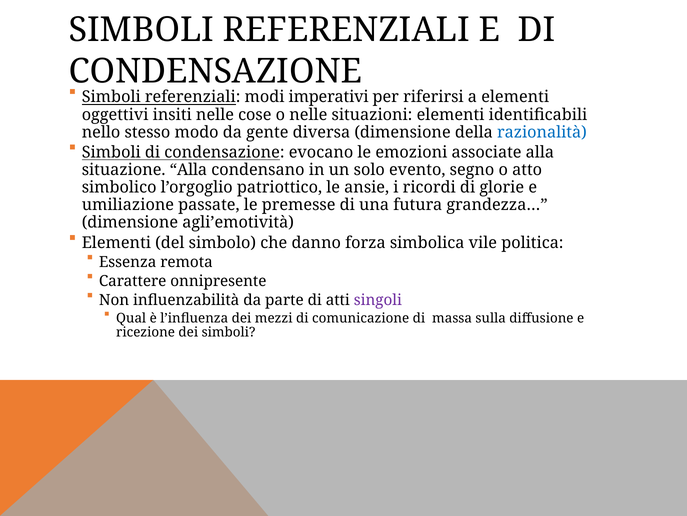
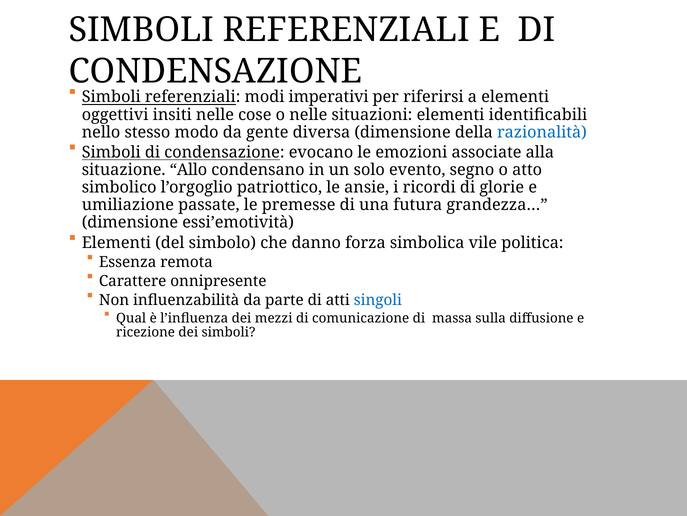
situazione Alla: Alla -> Allo
agli’emotività: agli’emotività -> essi’emotività
singoli colour: purple -> blue
